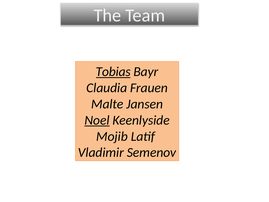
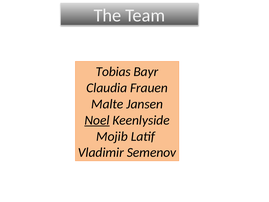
Tobias underline: present -> none
